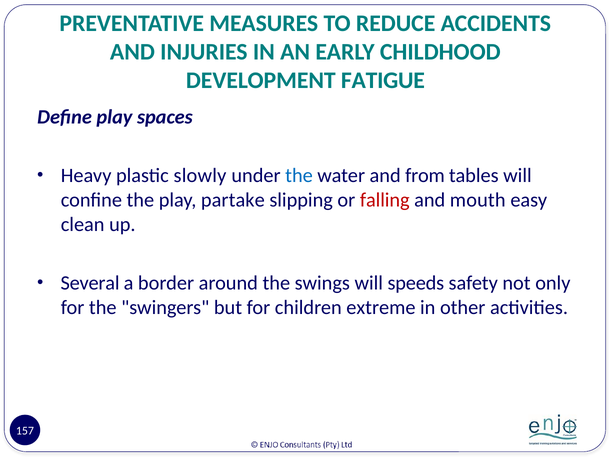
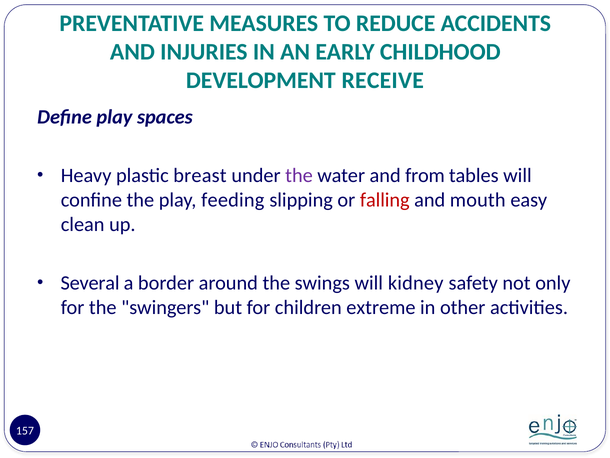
FATIGUE: FATIGUE -> RECEIVE
slowly: slowly -> breast
the at (299, 175) colour: blue -> purple
partake: partake -> feeding
speeds: speeds -> kidney
